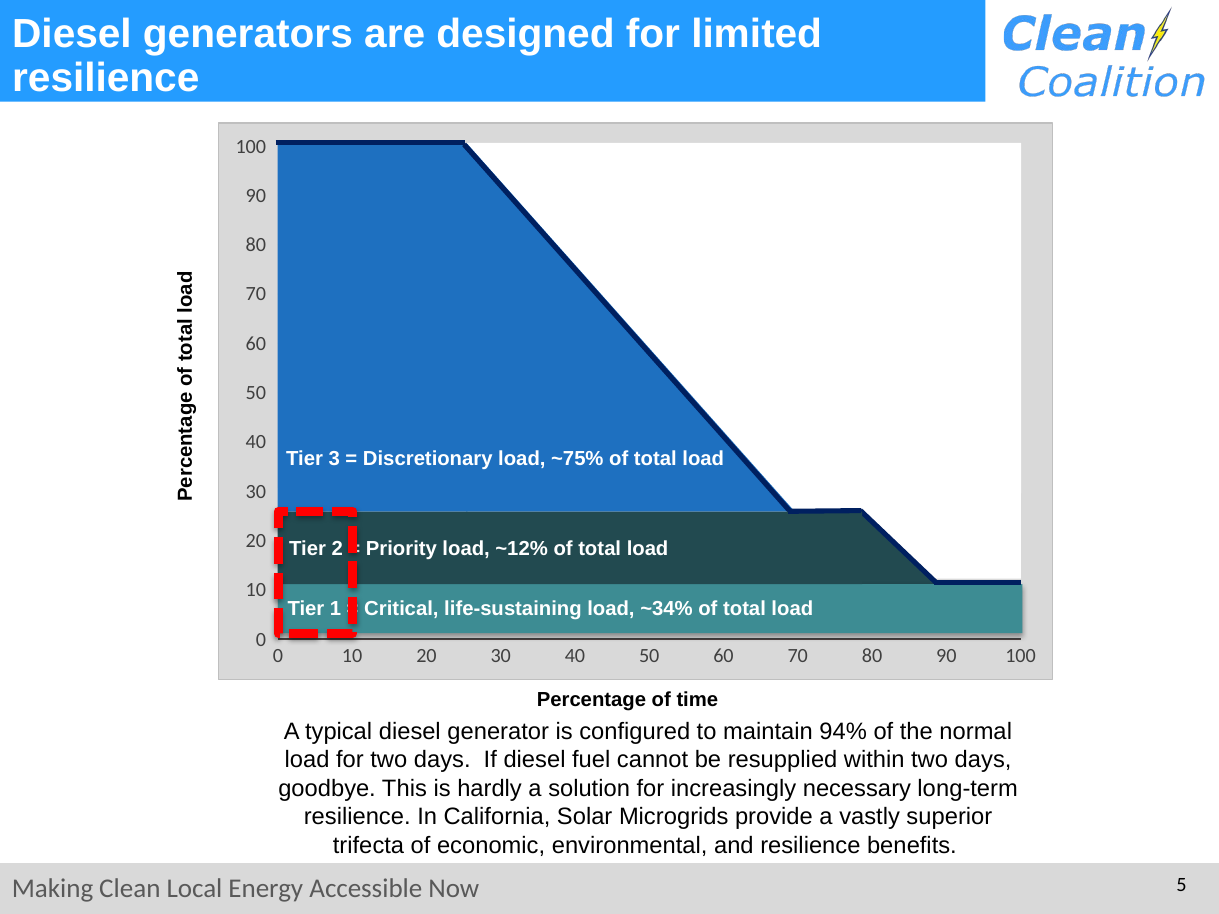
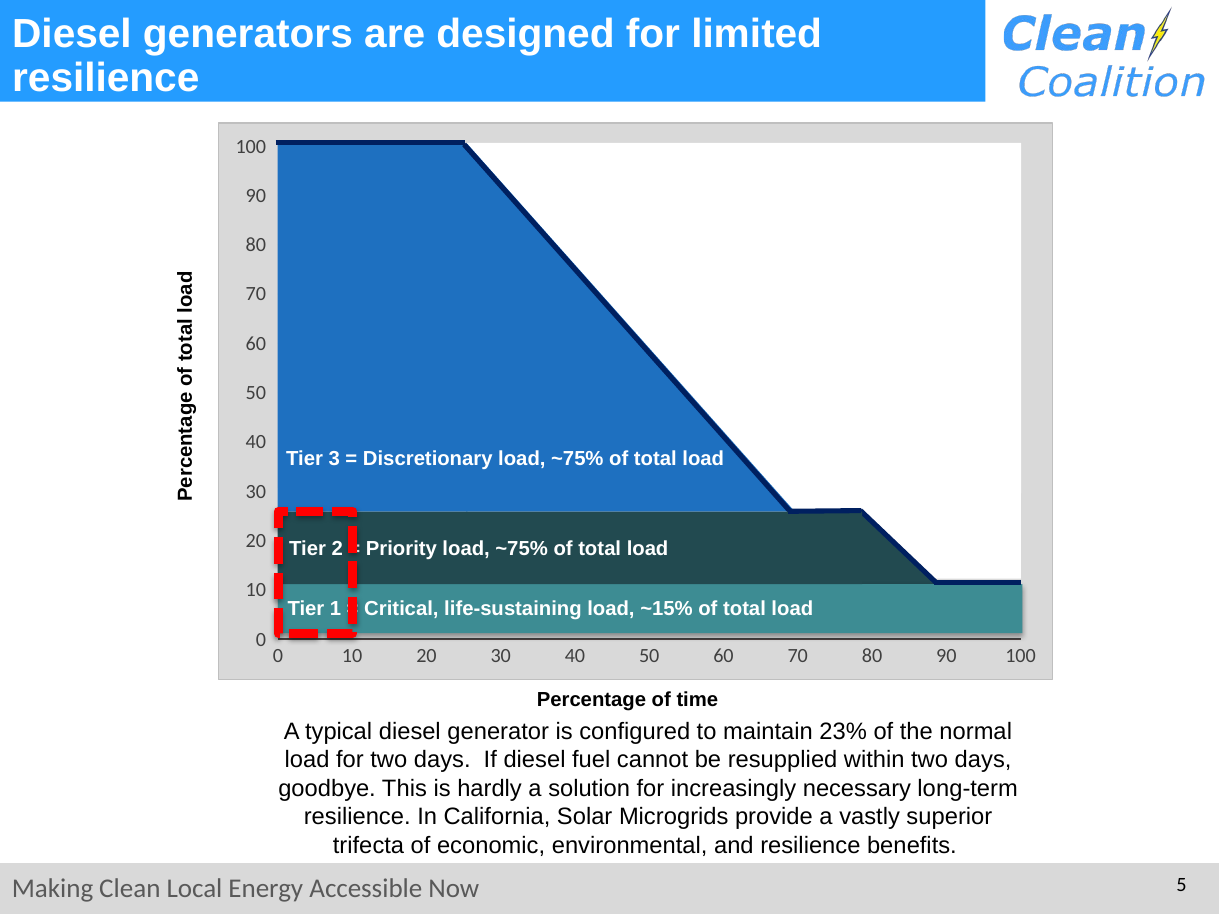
Priority load ~12%: ~12% -> ~75%
~34%: ~34% -> ~15%
94%: 94% -> 23%
